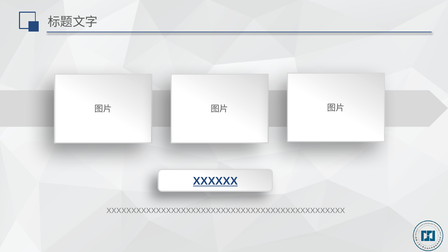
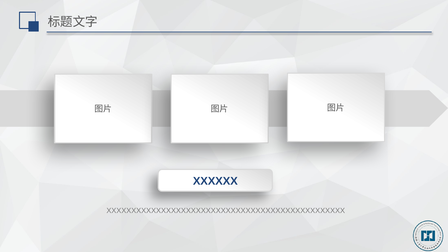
XXXXXX underline: present -> none
